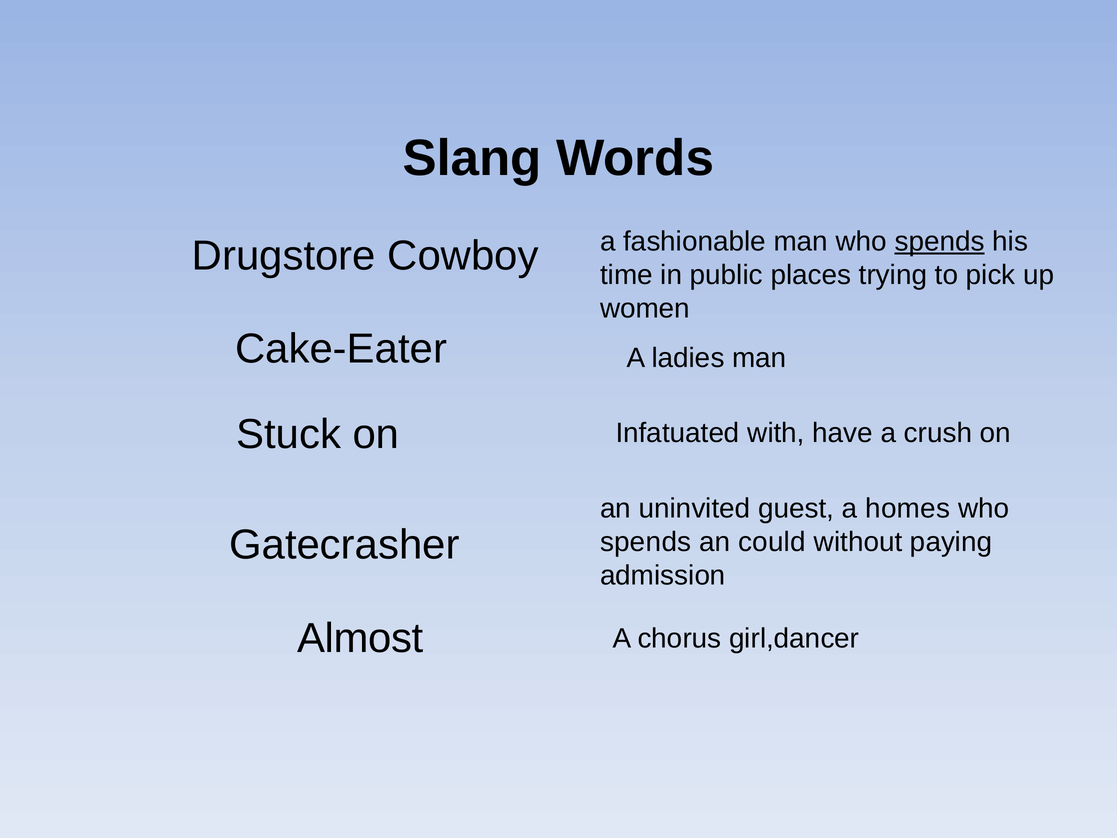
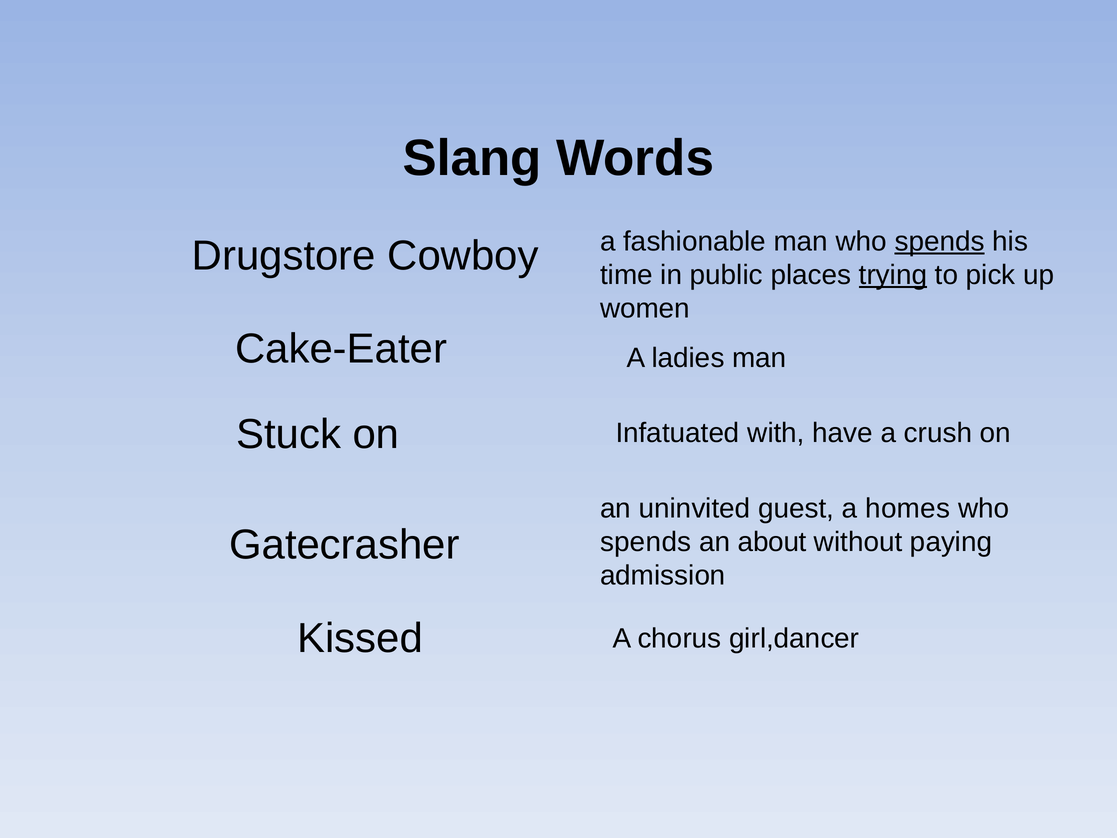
trying underline: none -> present
could: could -> about
Almost: Almost -> Kissed
